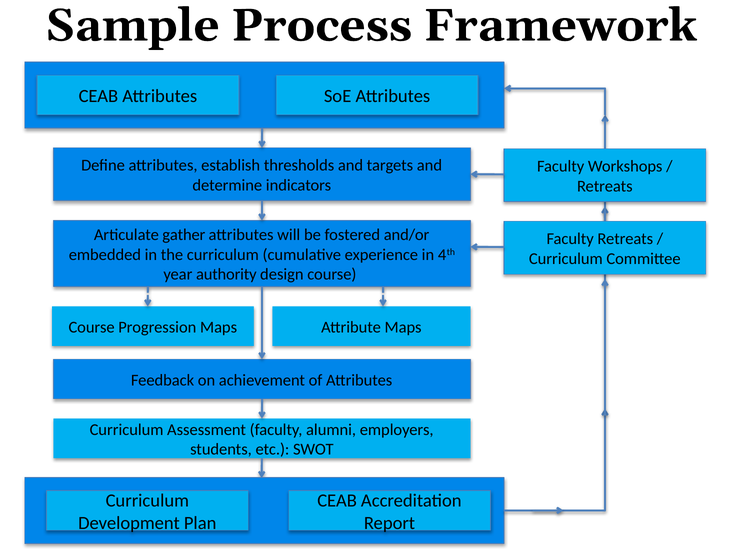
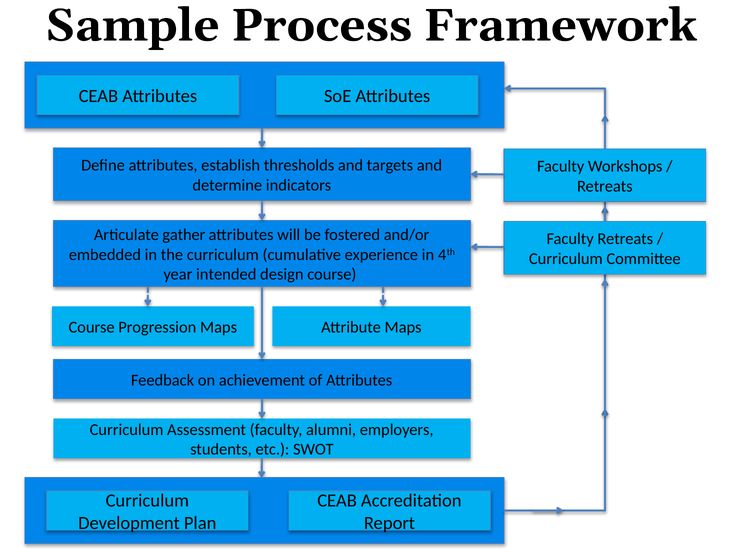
authority: authority -> intended
